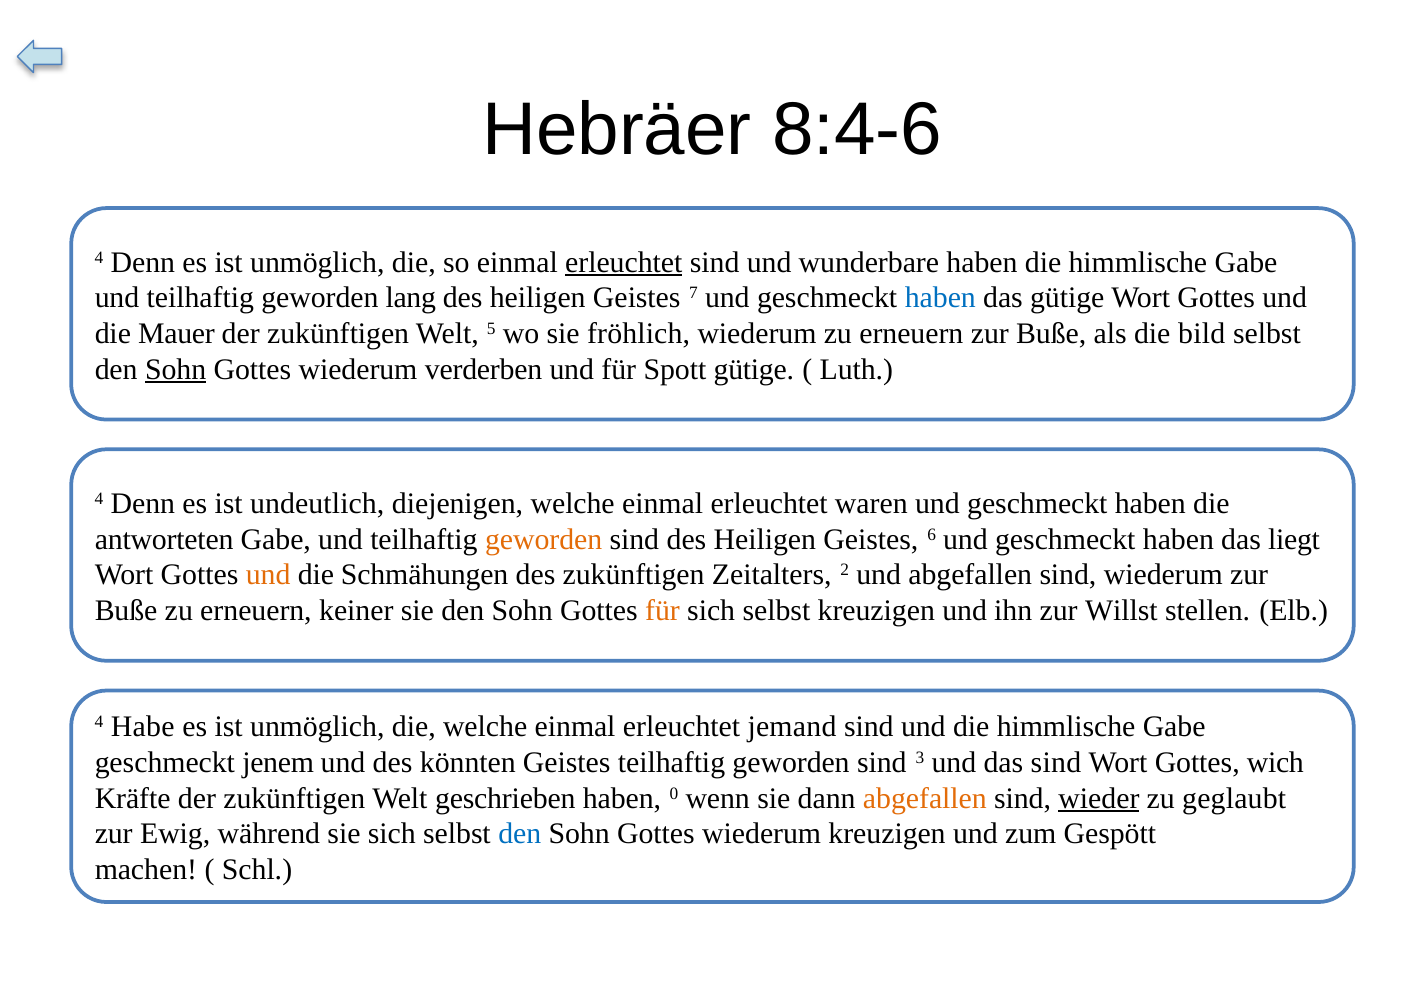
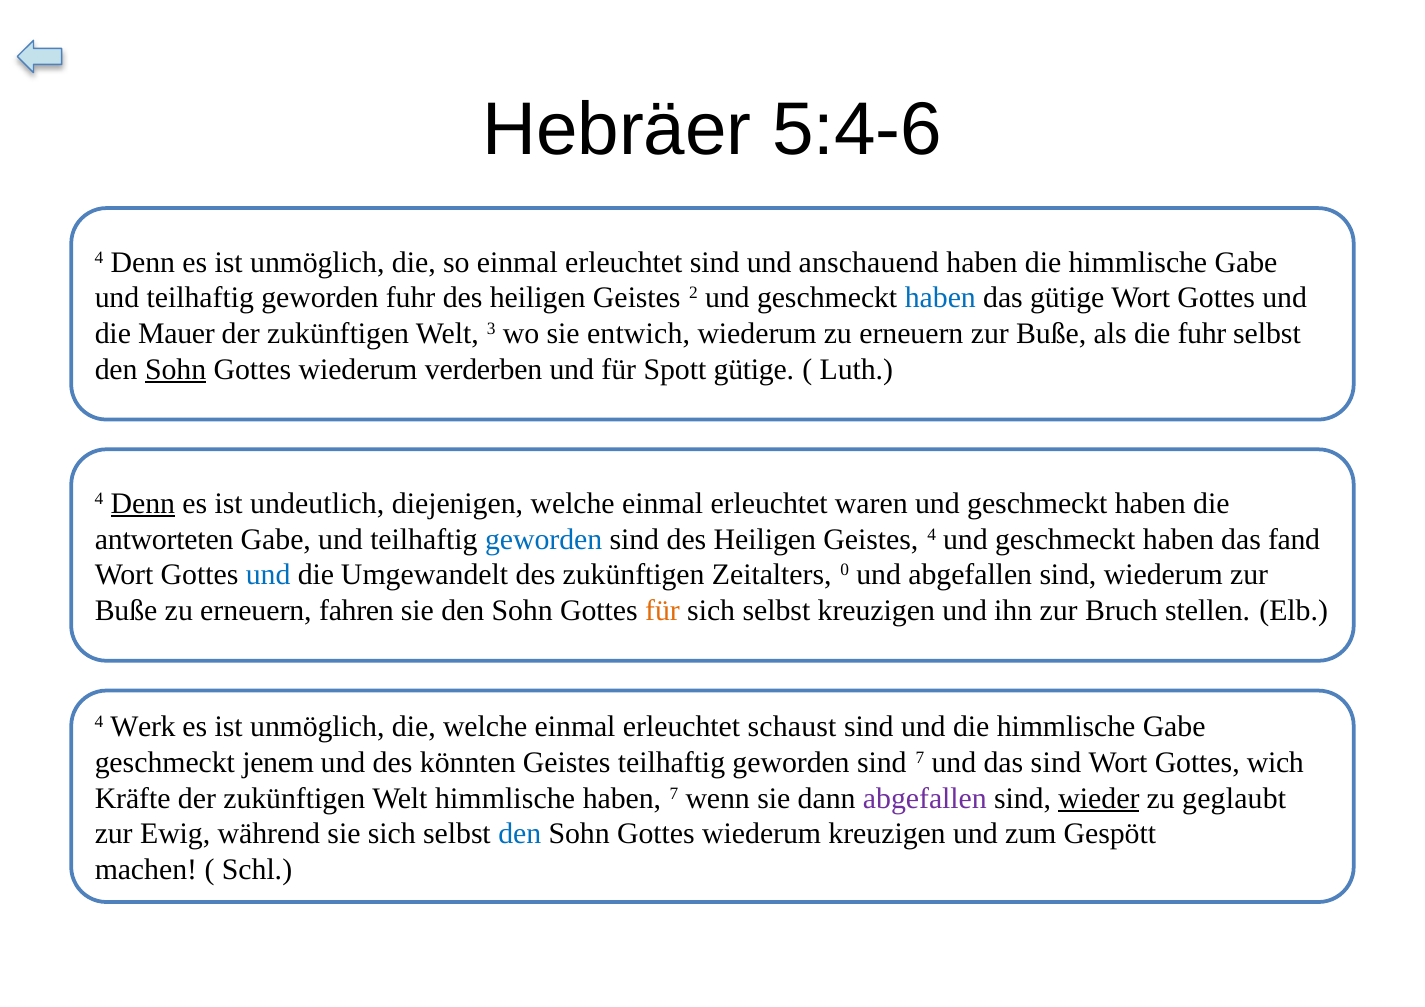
8:4-6: 8:4-6 -> 5:4-6
erleuchtet at (624, 262) underline: present -> none
wunderbare: wunderbare -> anschauend
geworden lang: lang -> fuhr
7: 7 -> 2
5: 5 -> 3
fröhlich: fröhlich -> entwich
die bild: bild -> fuhr
Denn at (143, 504) underline: none -> present
geworden at (544, 539) colour: orange -> blue
Geistes 6: 6 -> 4
liegt: liegt -> fand
und at (268, 575) colour: orange -> blue
Schmähungen: Schmähungen -> Umgewandelt
2: 2 -> 0
keiner: keiner -> fahren
Willst: Willst -> Bruch
Habe: Habe -> Werk
jemand: jemand -> schaust
sind 3: 3 -> 7
Welt geschrieben: geschrieben -> himmlische
haben 0: 0 -> 7
abgefallen at (925, 799) colour: orange -> purple
